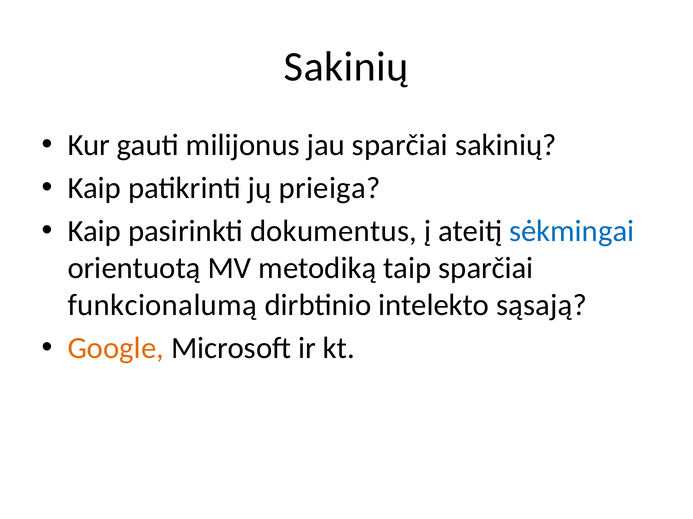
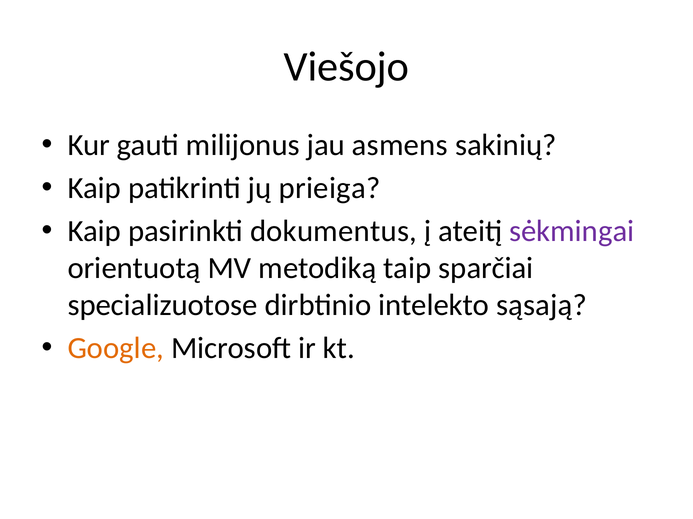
Sakinių at (346, 67): Sakinių -> Viešojo
jau sparčiai: sparčiai -> asmens
sėkmingai colour: blue -> purple
funkcionalumą: funkcionalumą -> specializuotose
